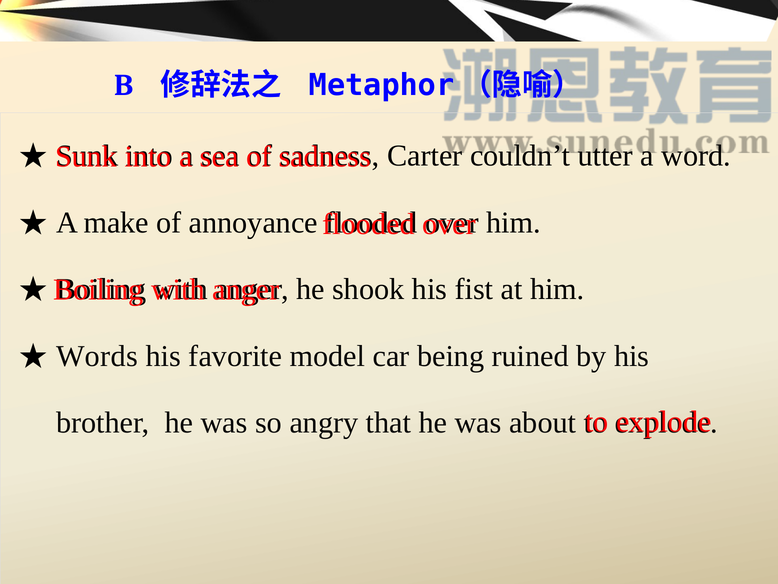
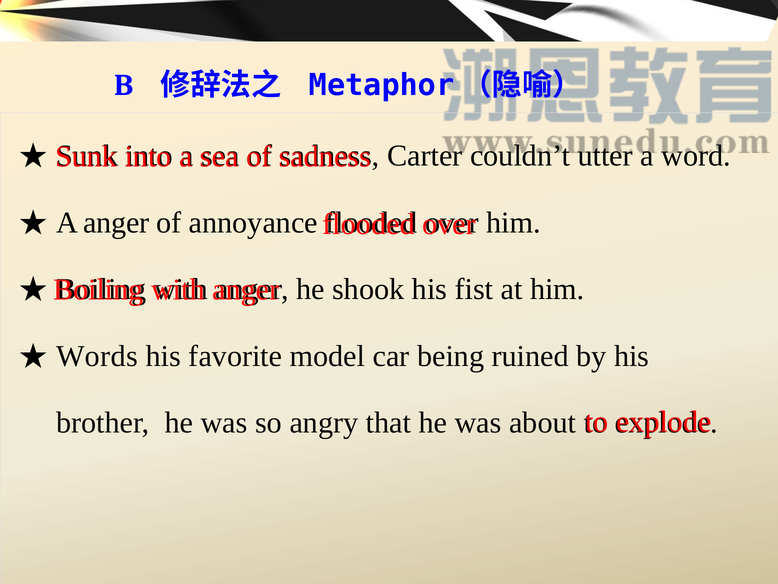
A make: make -> anger
